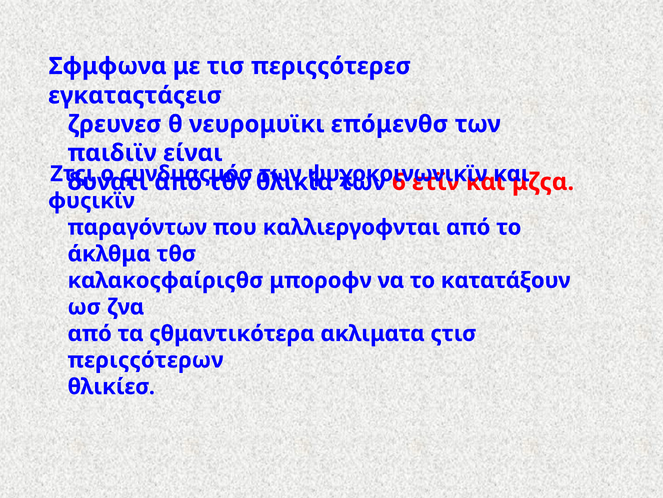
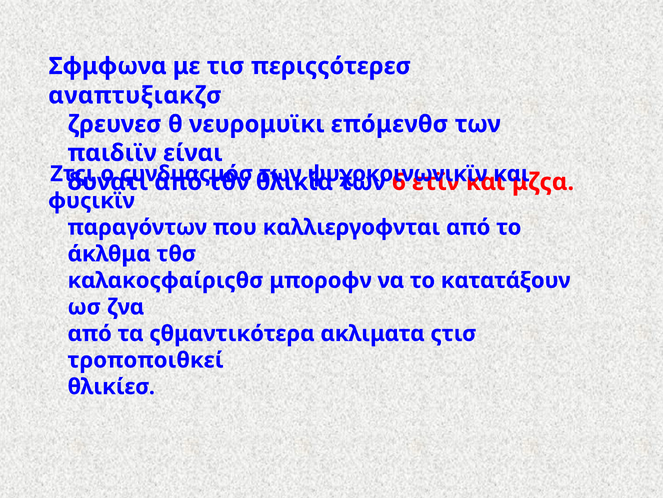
εγκαταςτάςεισ: εγκαταςτάςεισ -> αναπτυξιακζσ
περιςςότερων: περιςςότερων -> τροποποιθκεί
